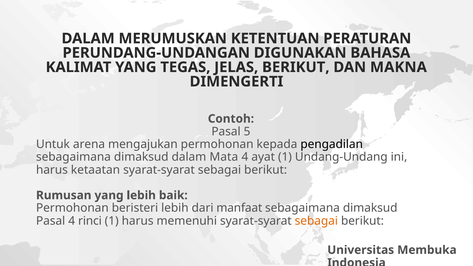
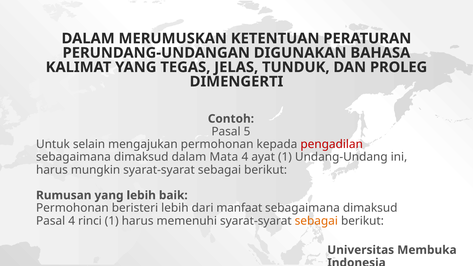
JELAS BERIKUT: BERIKUT -> TUNDUK
MAKNA: MAKNA -> PROLEG
arena: arena -> selain
pengadilan colour: black -> red
ketaatan: ketaatan -> mungkin
